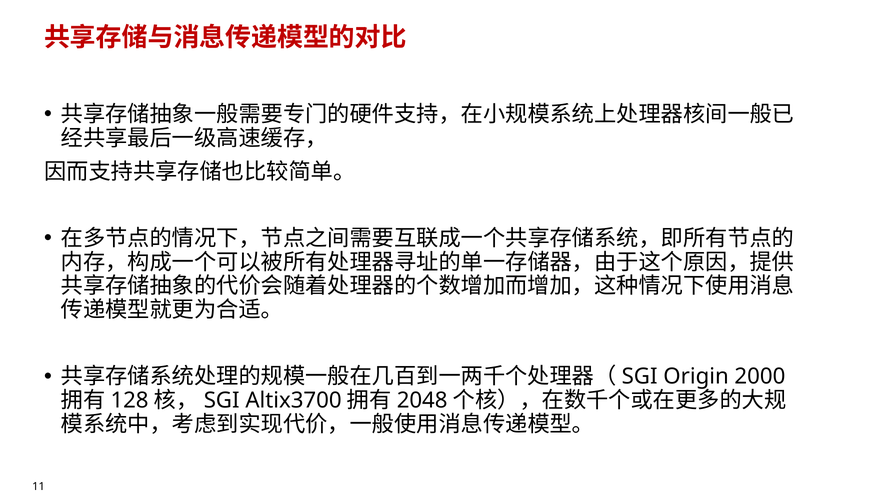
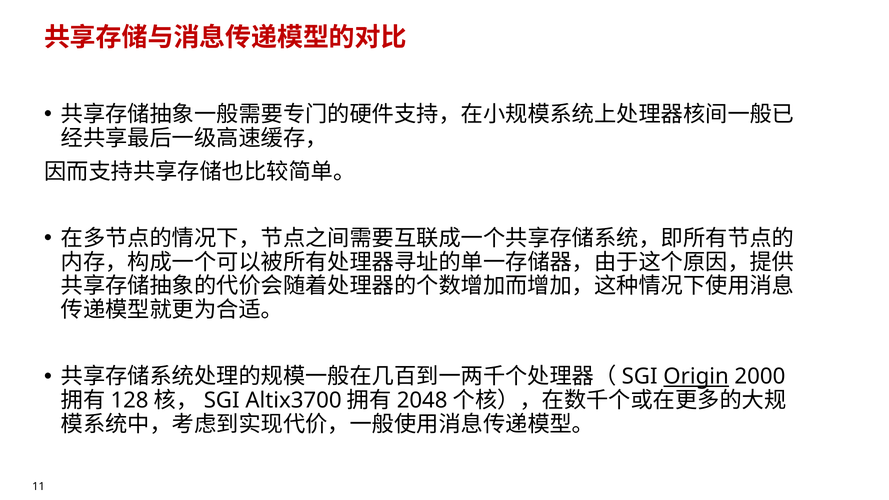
Origin underline: none -> present
